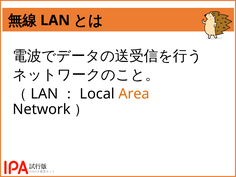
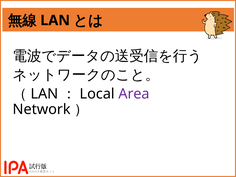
Area colour: orange -> purple
